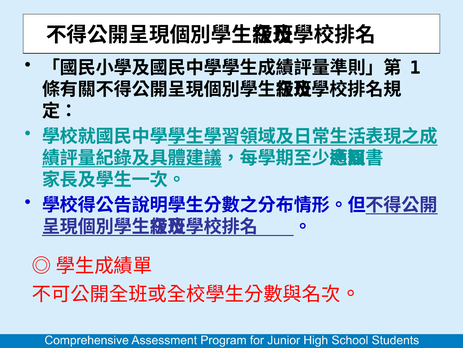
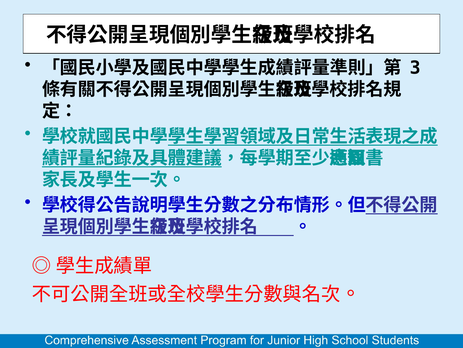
1: 1 -> 3
